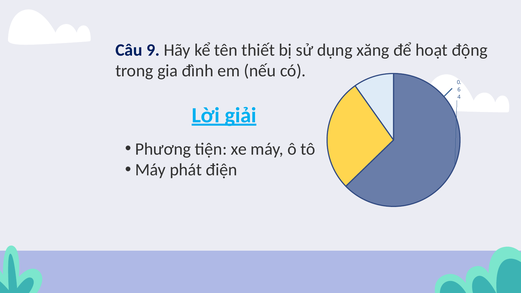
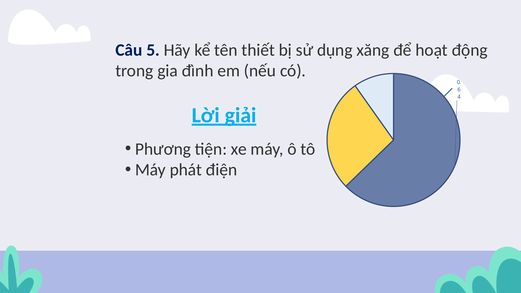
9: 9 -> 5
